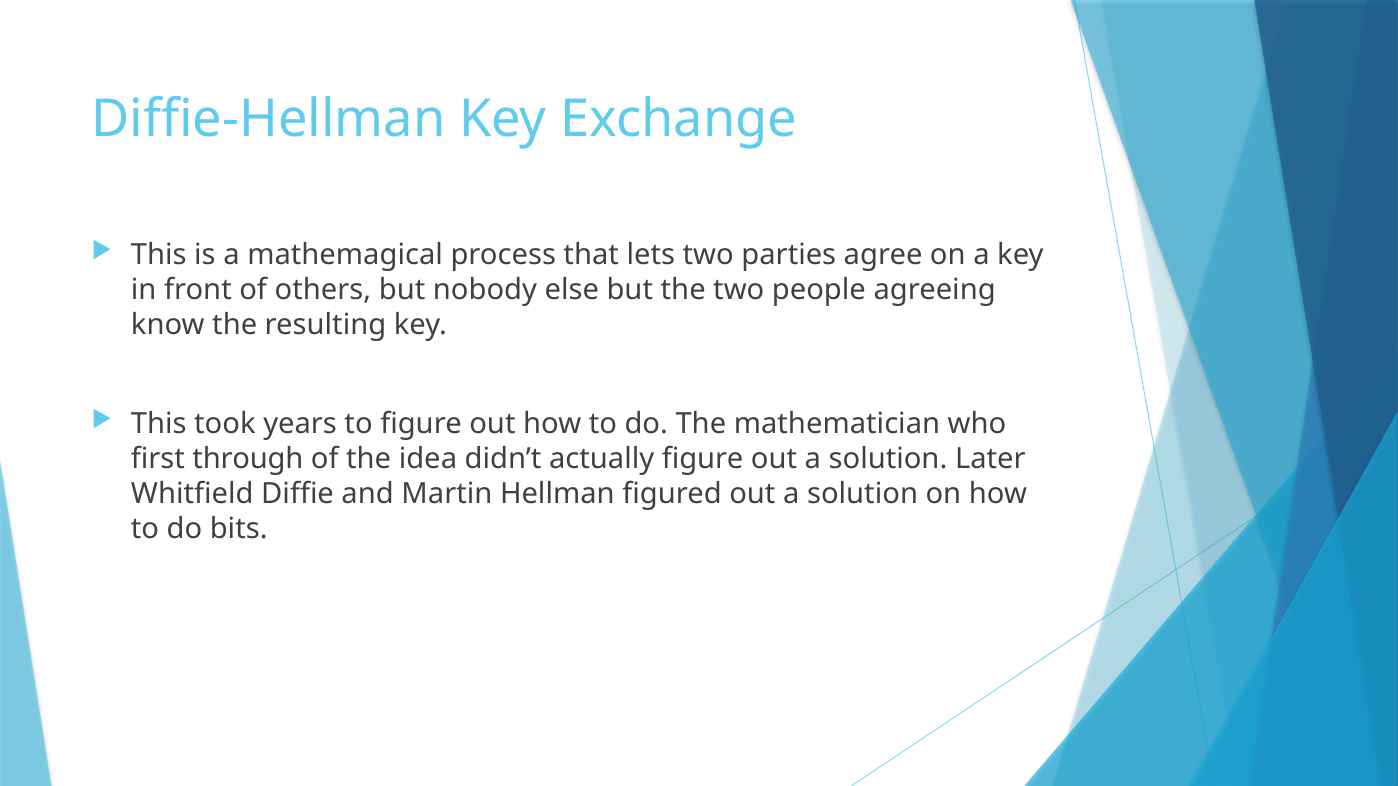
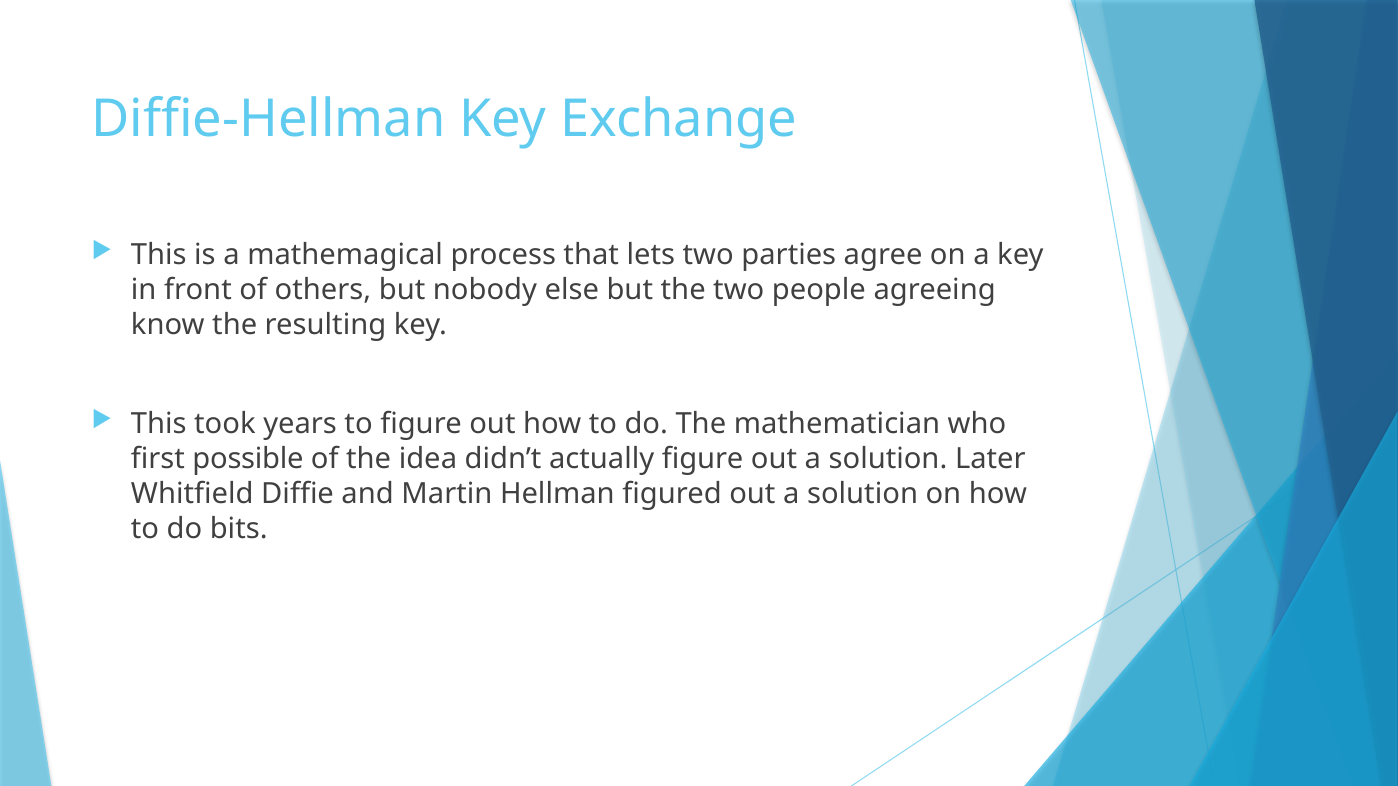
through: through -> possible
